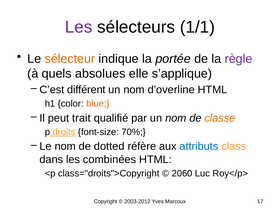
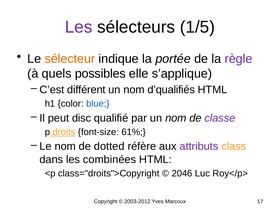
1/1: 1/1 -> 1/5
absolues: absolues -> possibles
d’overline: d’overline -> d’qualifiés
blue colour: orange -> blue
trait: trait -> disc
classe colour: orange -> purple
70%: 70% -> 61%
attributs colour: blue -> purple
2060: 2060 -> 2046
